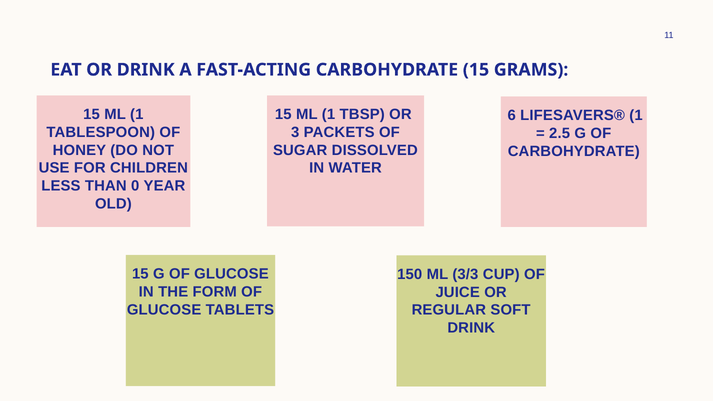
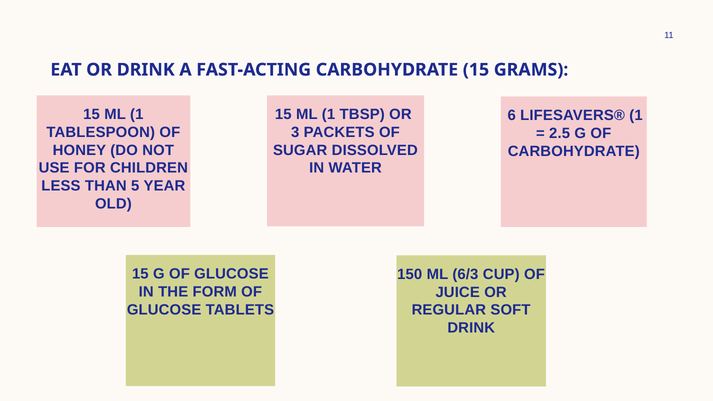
0: 0 -> 5
3/3: 3/3 -> 6/3
